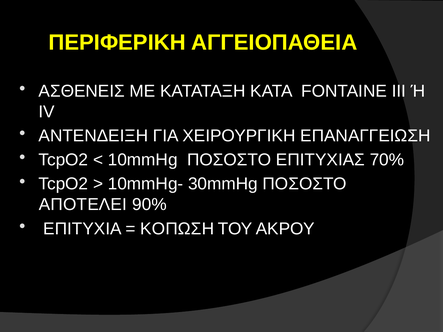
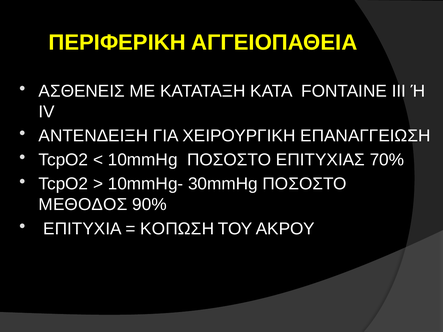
ΑΠΟΤΕΛΕΙ: ΑΠΟΤΕΛΕΙ -> ΜΕΘΟΔΟΣ
